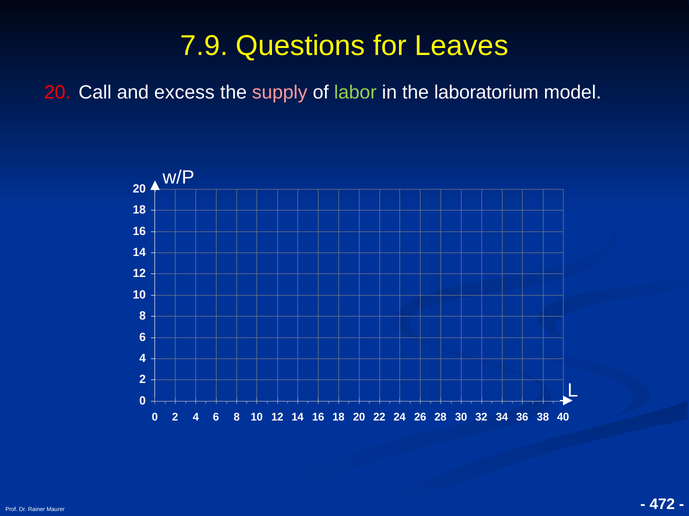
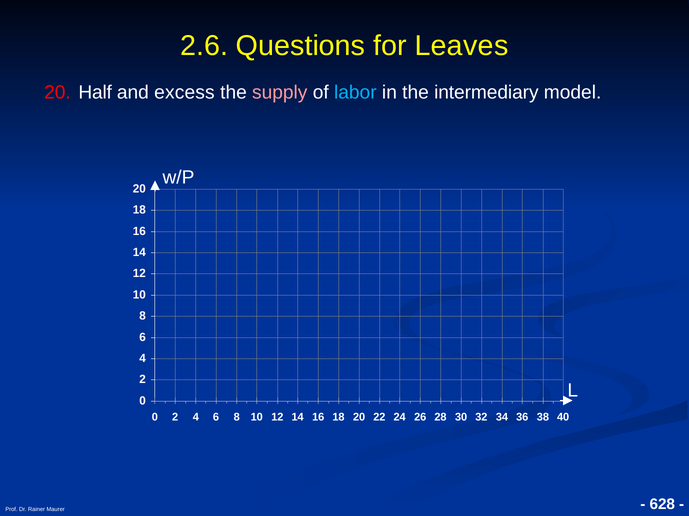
7.9: 7.9 -> 2.6
Call: Call -> Half
labor colour: light green -> light blue
laboratorium: laboratorium -> intermediary
472: 472 -> 628
